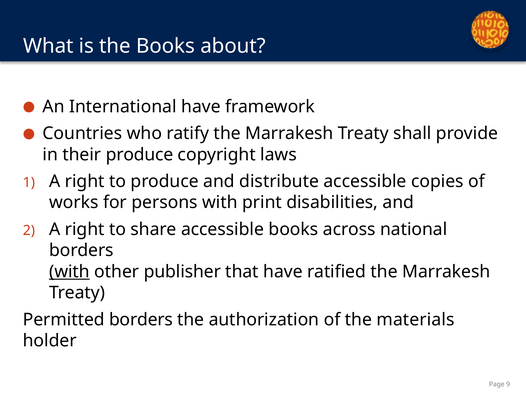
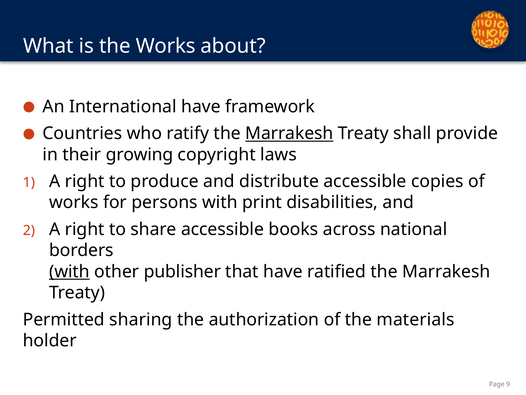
the Books: Books -> Works
Marrakesh at (289, 133) underline: none -> present
their produce: produce -> growing
Permitted borders: borders -> sharing
